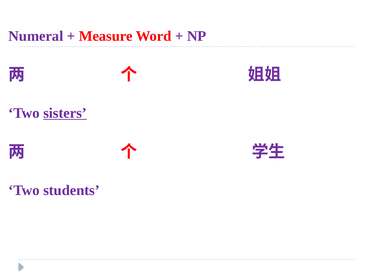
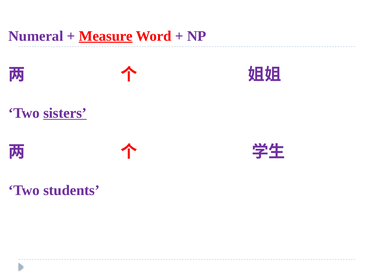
Measure underline: none -> present
